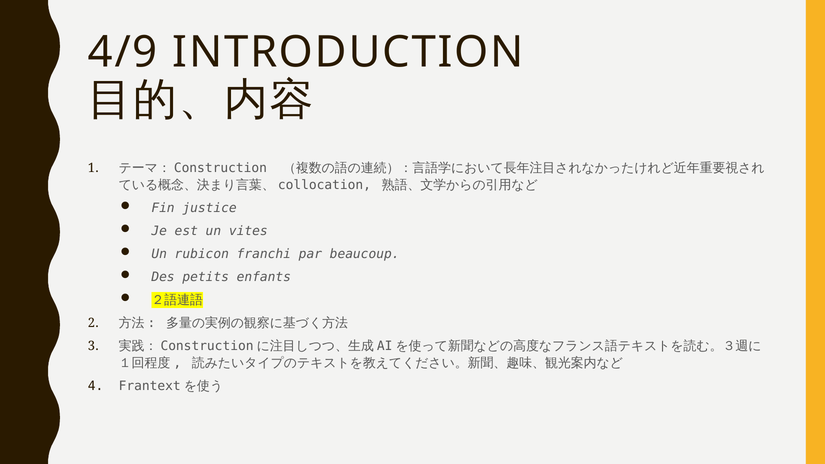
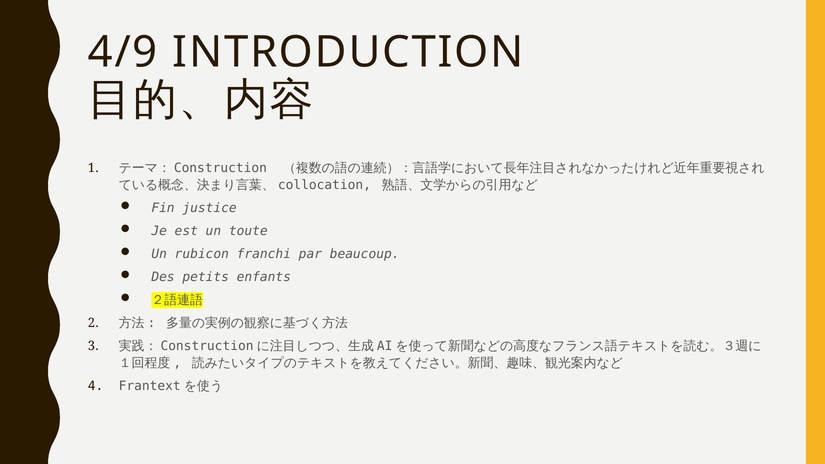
vites: vites -> toute
